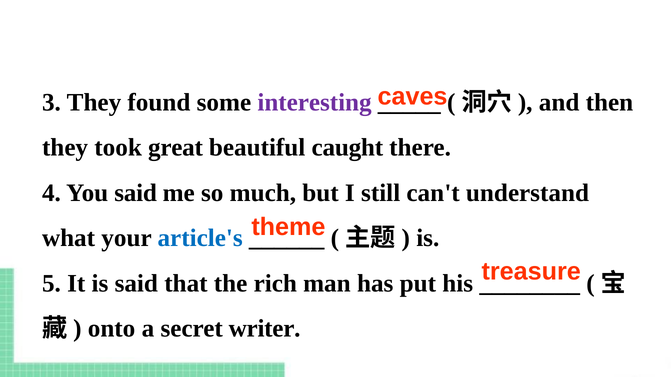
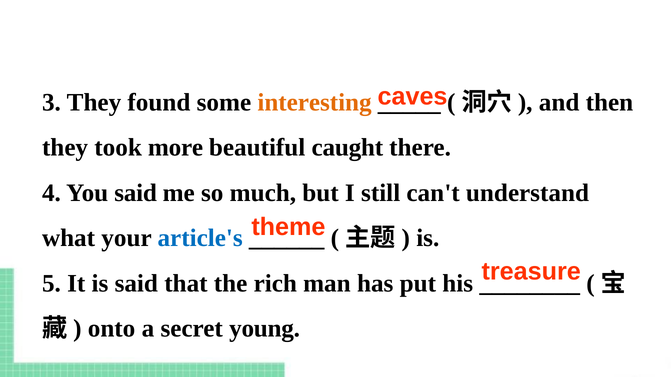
interesting colour: purple -> orange
great: great -> more
writer: writer -> young
